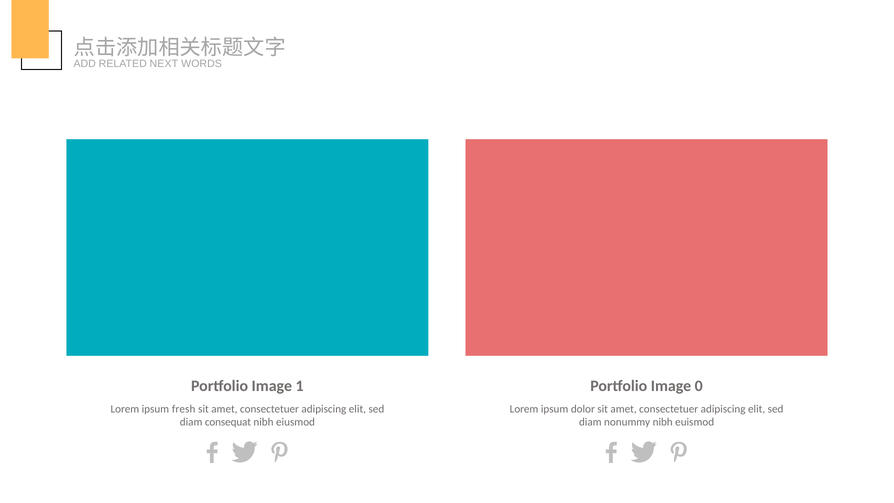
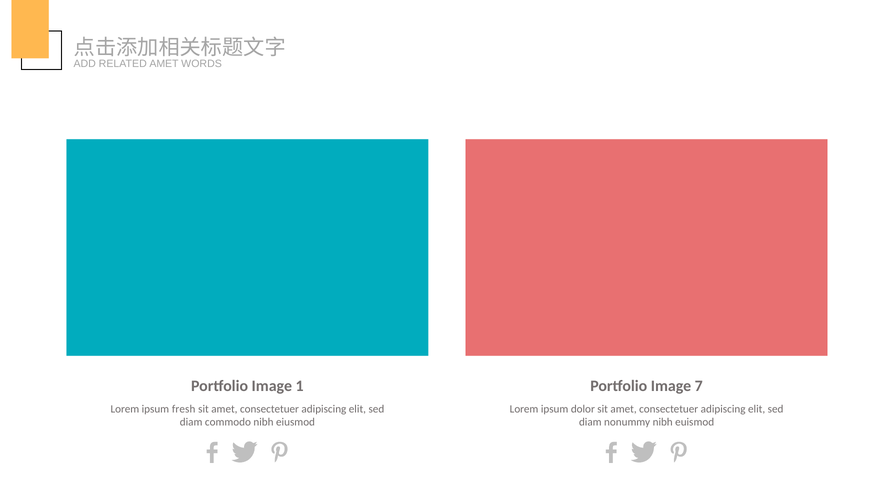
RELATED NEXT: NEXT -> AMET
0: 0 -> 7
consequat: consequat -> commodo
